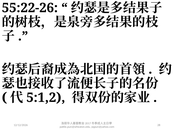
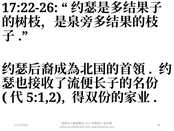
55:22-26: 55:22-26 -> 17:22-26
